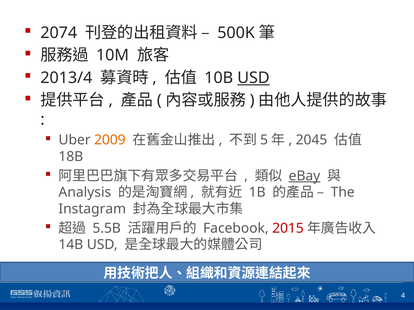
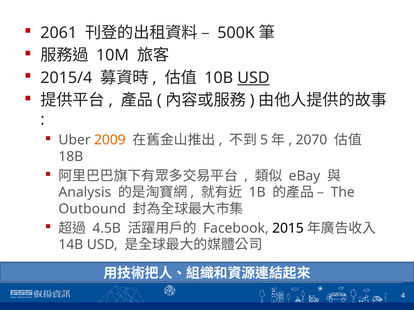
2074: 2074 -> 2061
2013/4: 2013/4 -> 2015/4
2045: 2045 -> 2070
eBay underline: present -> none
Instagram: Instagram -> Outbound
5.5B: 5.5B -> 4.5B
2015 colour: red -> black
